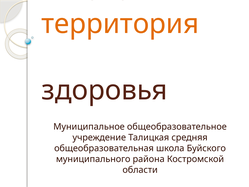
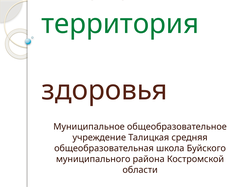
территория colour: orange -> green
